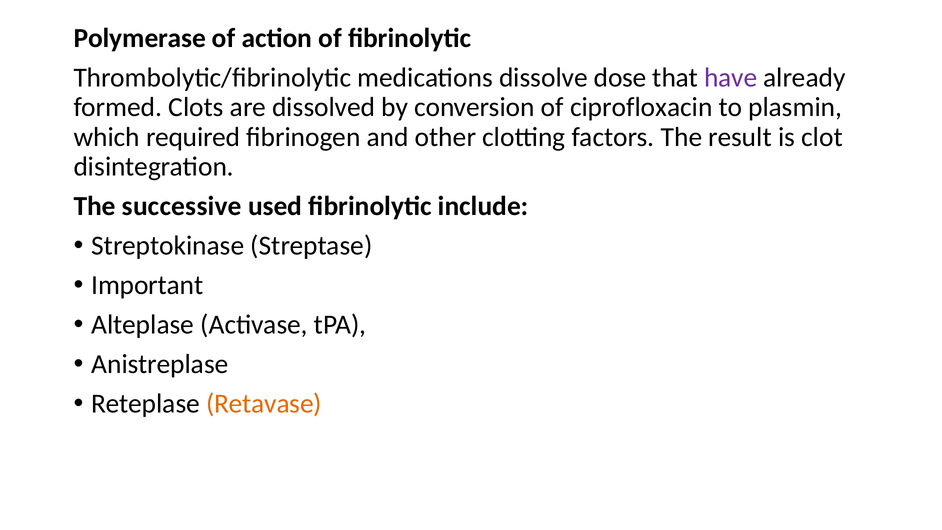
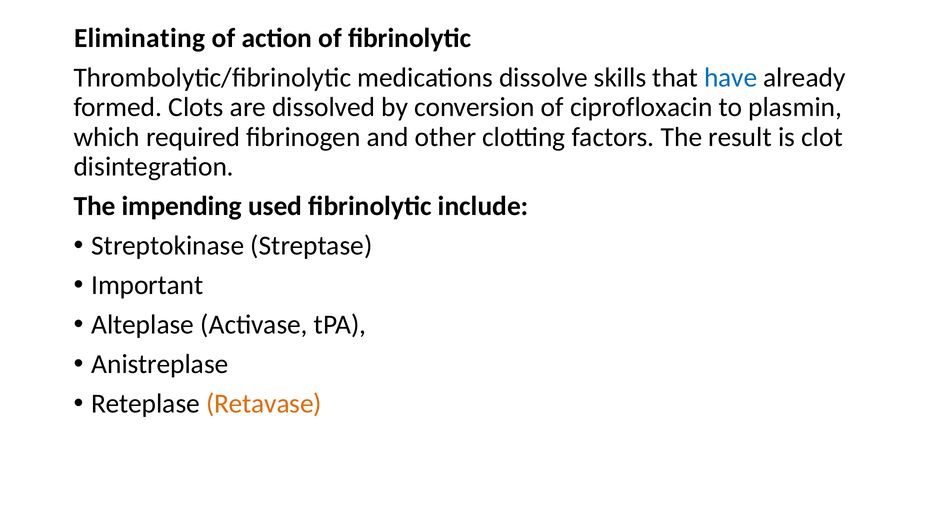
Polymerase: Polymerase -> Eliminating
dose: dose -> skills
have colour: purple -> blue
successive: successive -> impending
